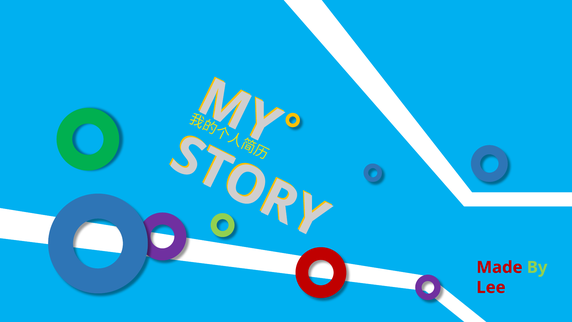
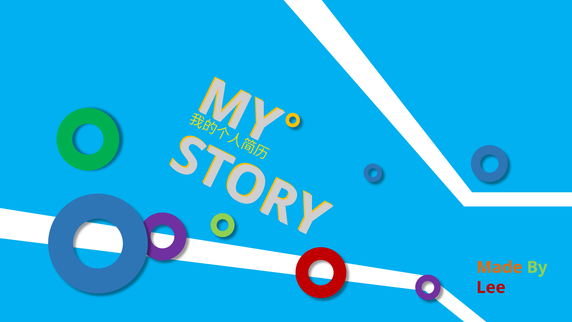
Made colour: red -> orange
